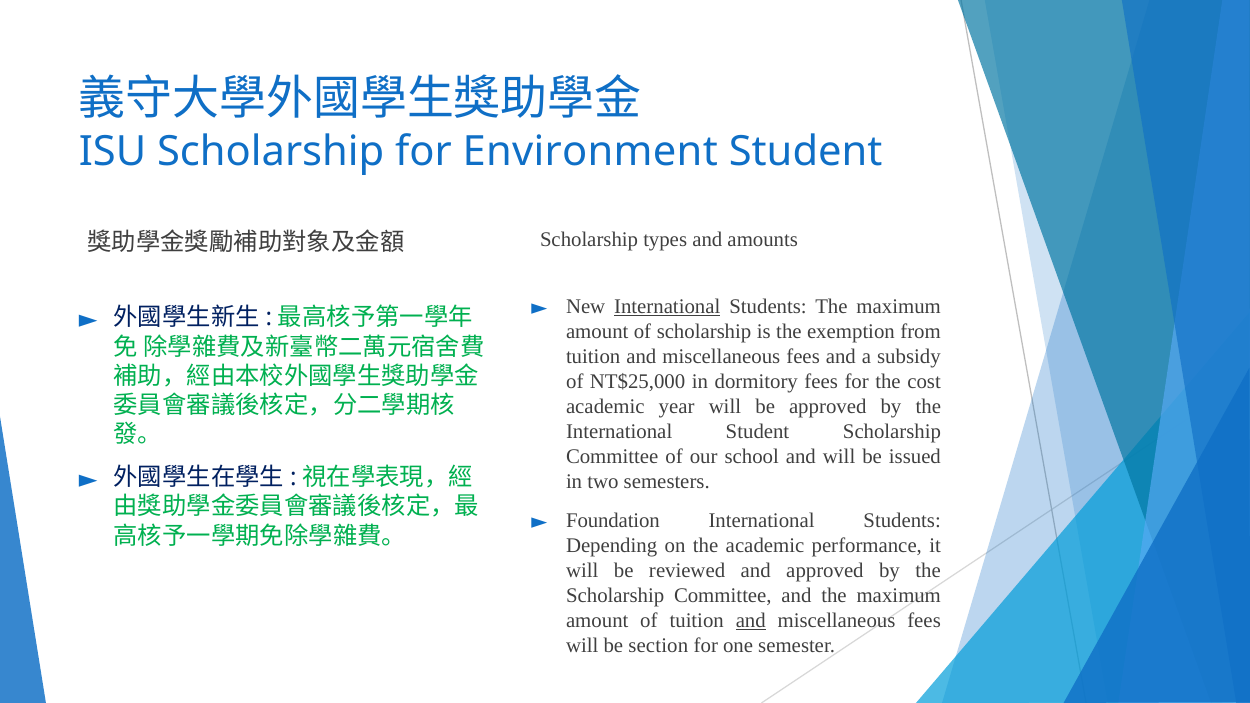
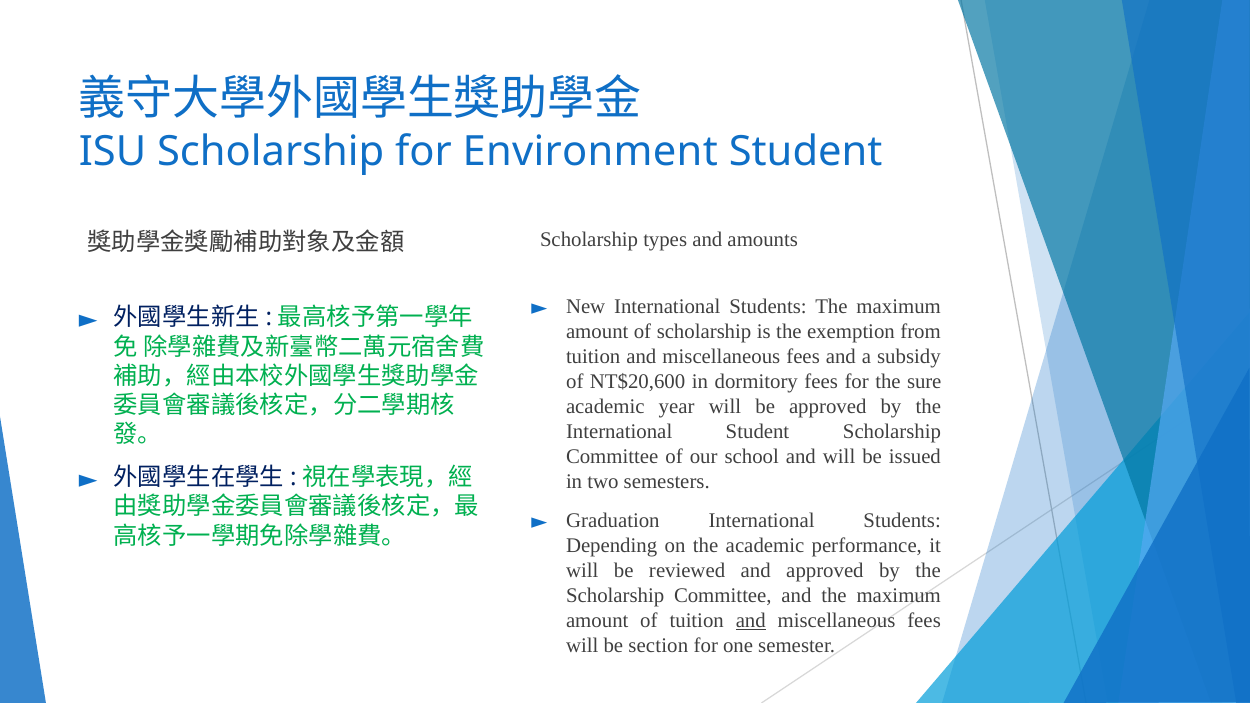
International at (667, 307) underline: present -> none
NT$25,000: NT$25,000 -> NT$20,600
cost: cost -> sure
Foundation: Foundation -> Graduation
